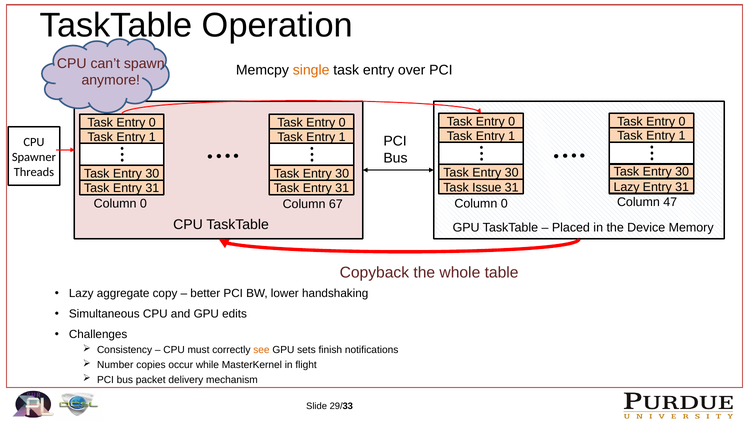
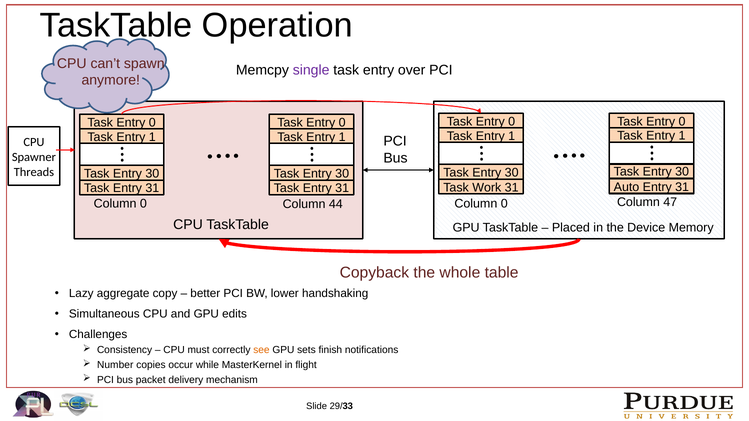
single colour: orange -> purple
Lazy at (627, 187): Lazy -> Auto
Issue: Issue -> Work
67: 67 -> 44
